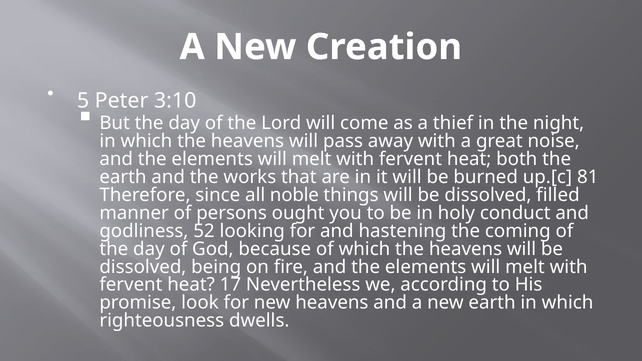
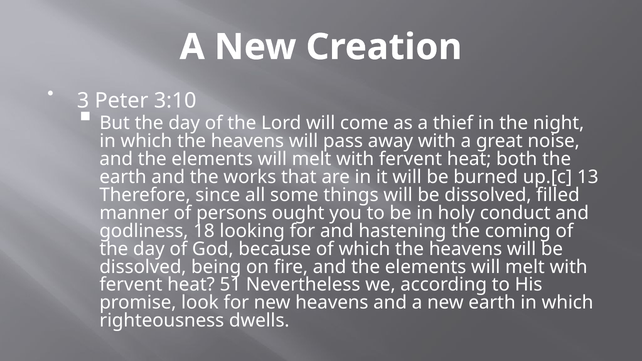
5: 5 -> 3
81: 81 -> 13
noble: noble -> some
52: 52 -> 18
17: 17 -> 51
